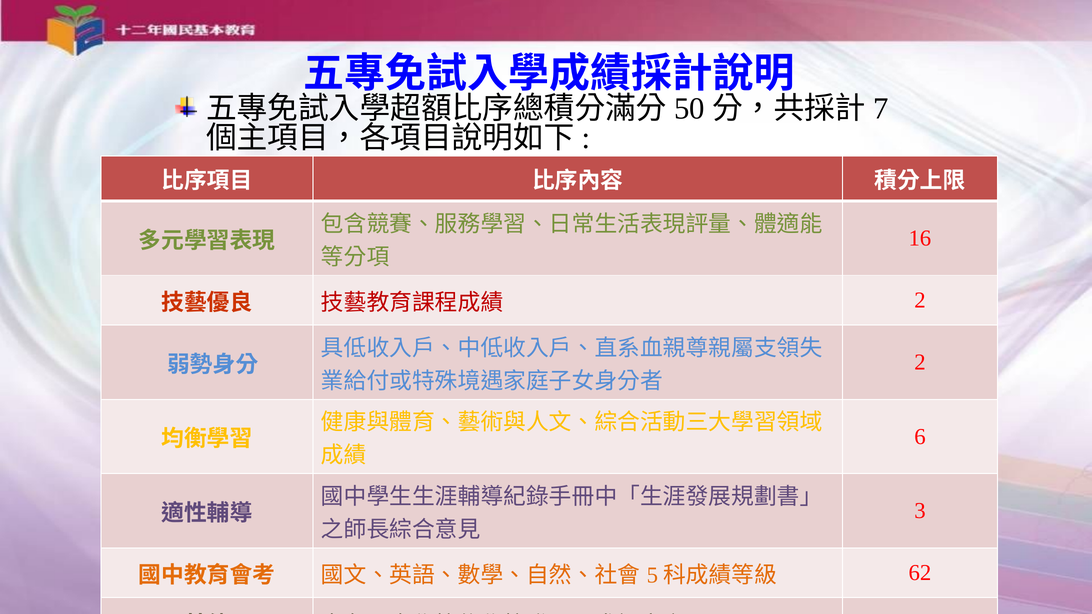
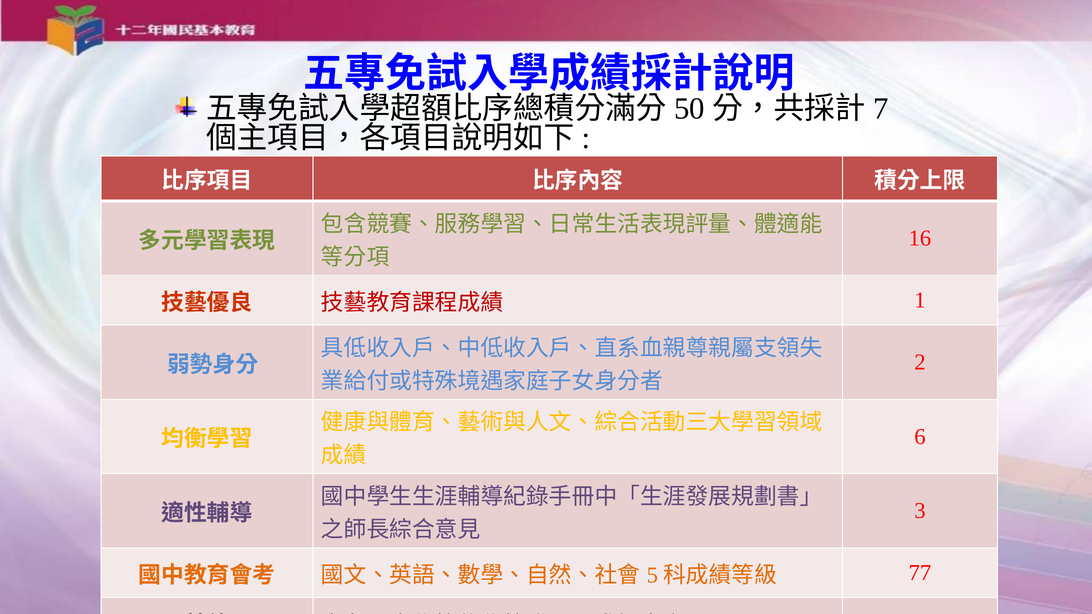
2 at (920, 301): 2 -> 1
62: 62 -> 77
